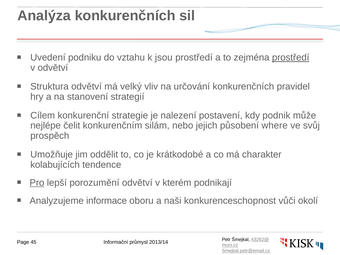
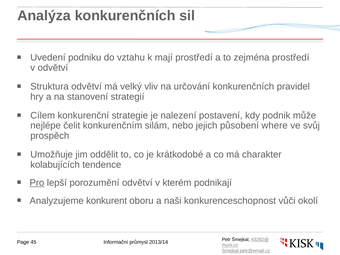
jsou: jsou -> mají
prostředí at (291, 58) underline: present -> none
informace: informace -> konkurent
